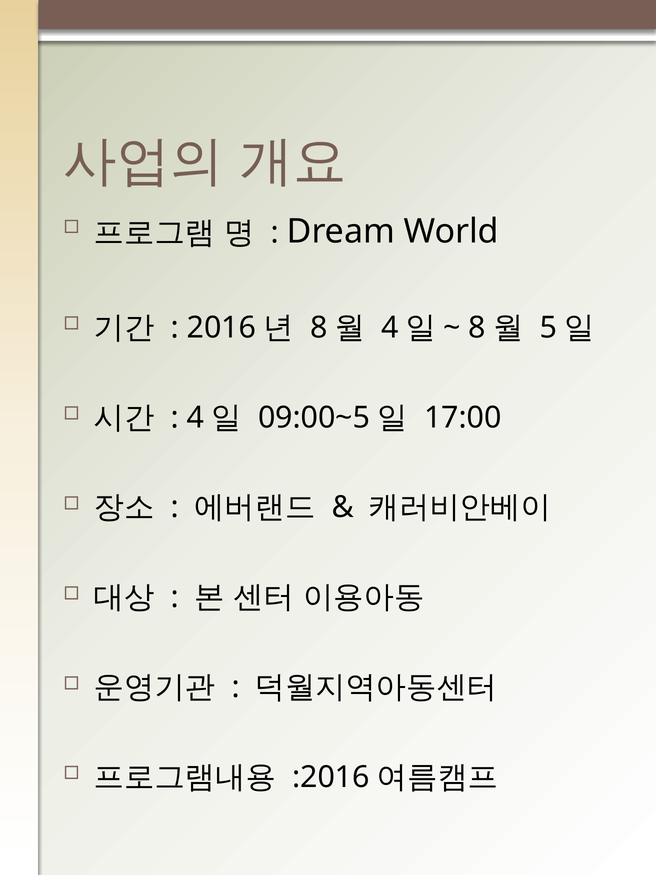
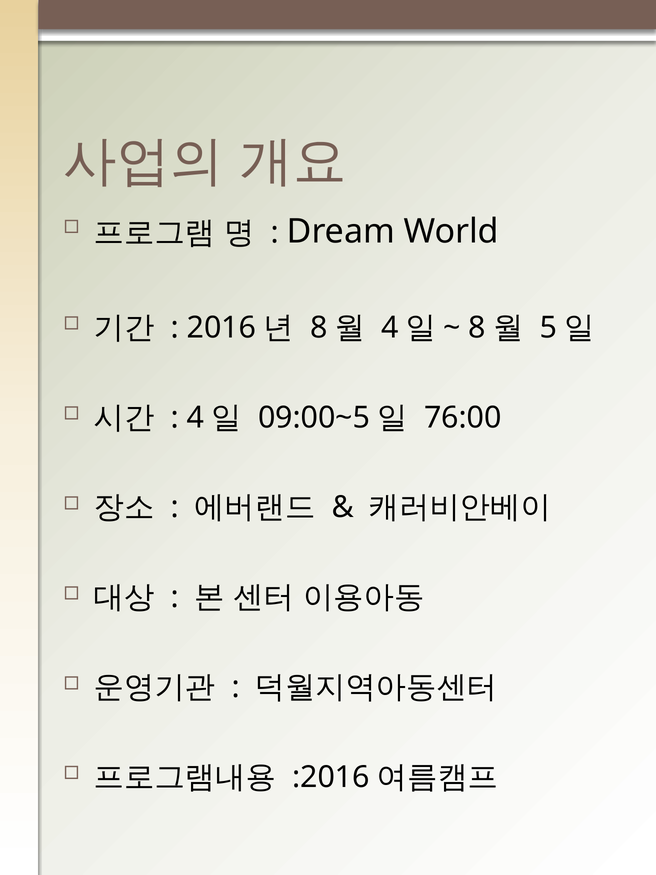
17:00: 17:00 -> 76:00
